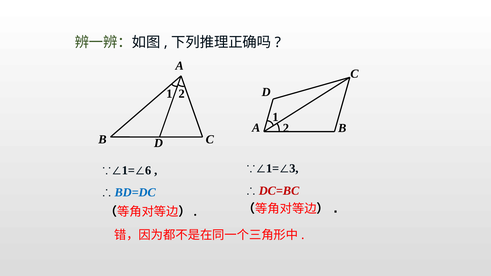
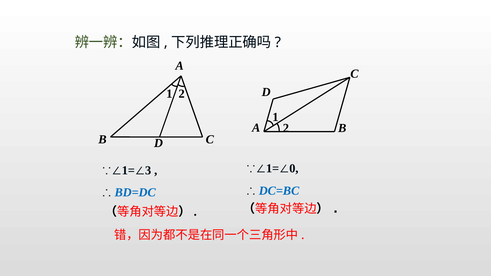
3: 3 -> 0
6: 6 -> 3
DC=BC colour: red -> blue
